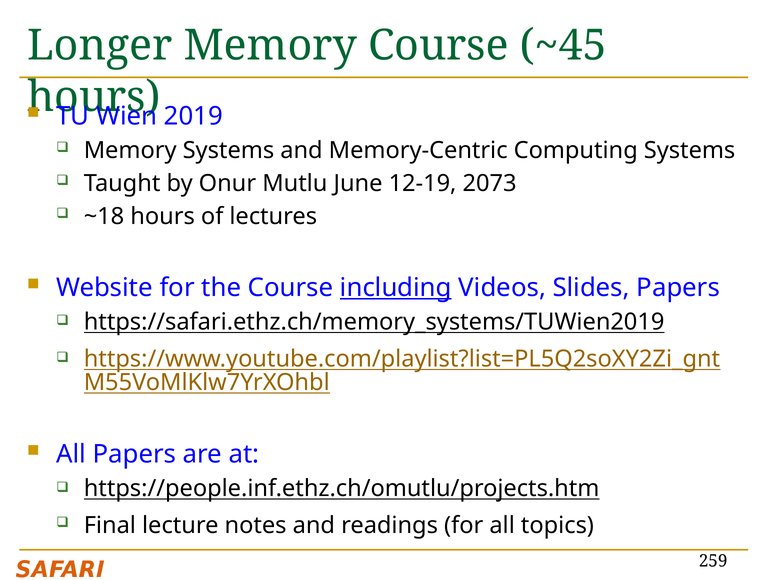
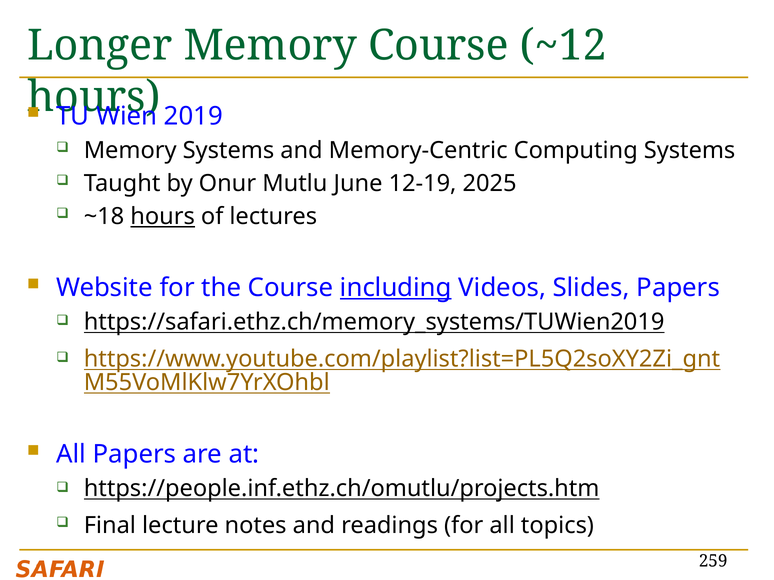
~45: ~45 -> ~12
2073: 2073 -> 2025
hours at (163, 217) underline: none -> present
